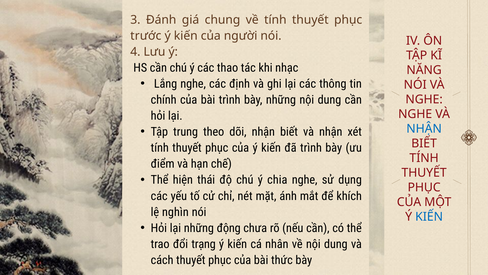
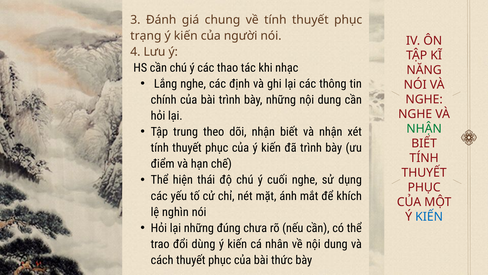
trước: trước -> trạng
NHẬN at (424, 128) colour: blue -> green
chia: chia -> cuối
động: động -> đúng
trạng: trạng -> dùng
